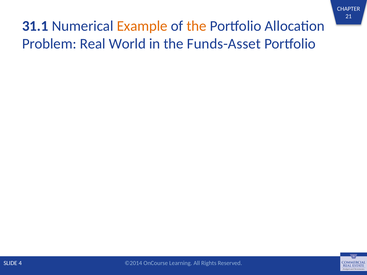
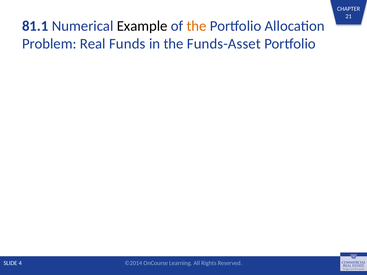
31.1: 31.1 -> 81.1
Example colour: orange -> black
World: World -> Funds
